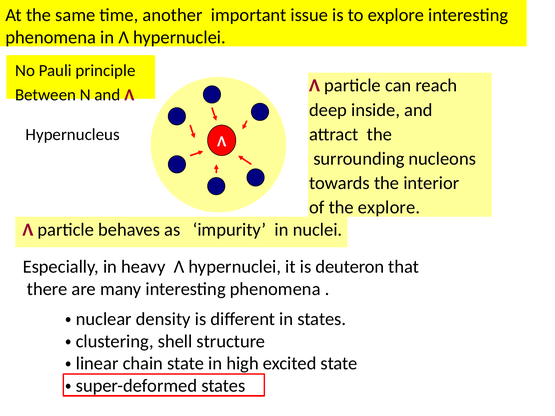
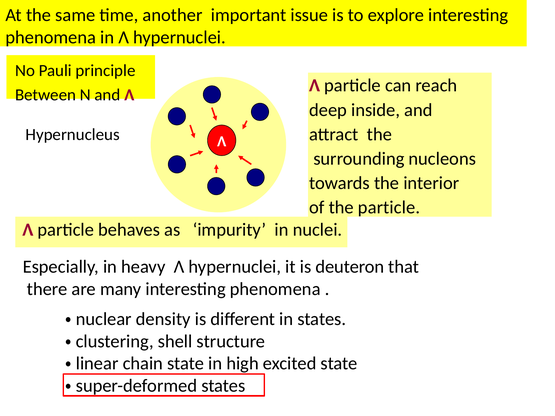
the explore: explore -> particle
